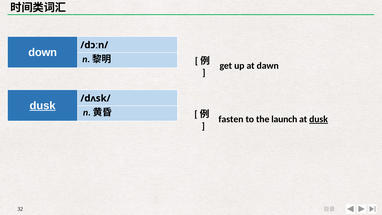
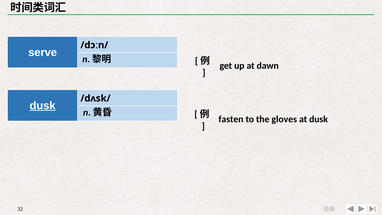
down: down -> serve
launch: launch -> gloves
dusk at (319, 119) underline: present -> none
